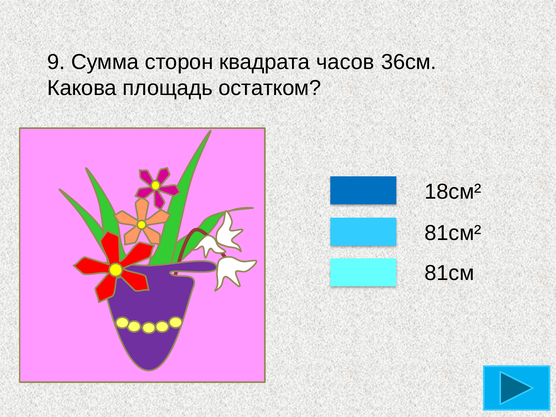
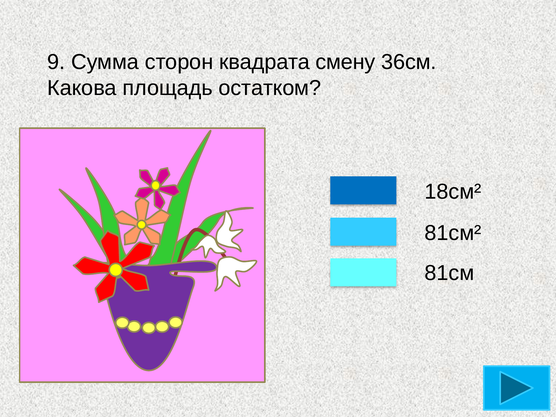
часов: часов -> смену
